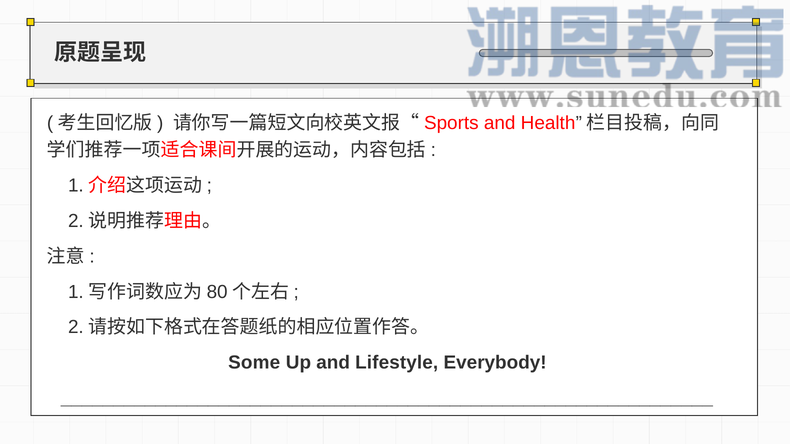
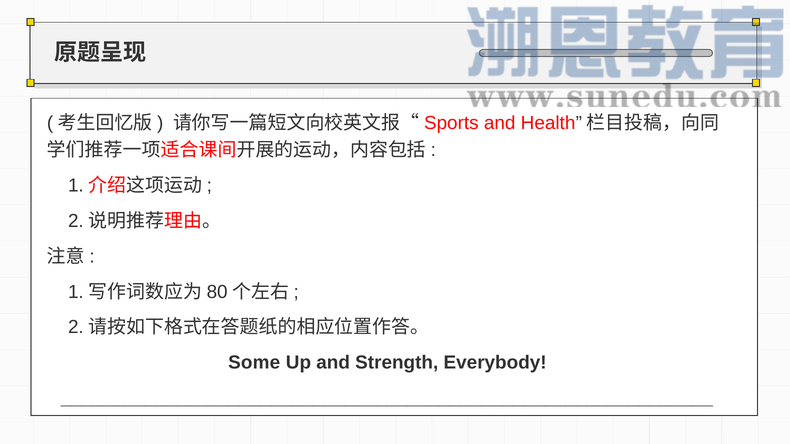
Lifestyle: Lifestyle -> Strength
